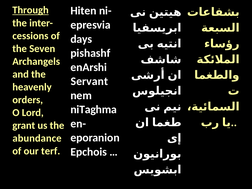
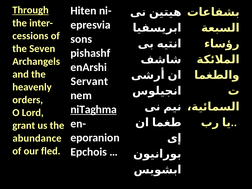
days: days -> sons
niTaghma underline: none -> present
terf: terf -> fled
